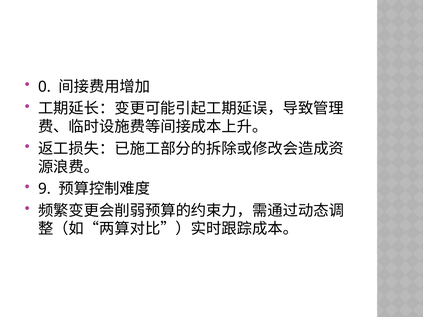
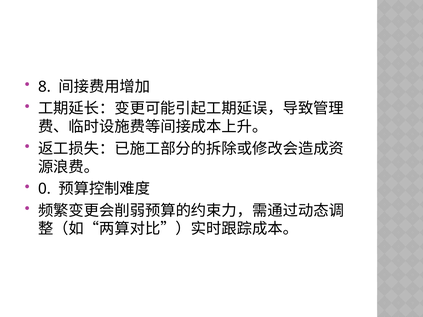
0: 0 -> 8
9: 9 -> 0
